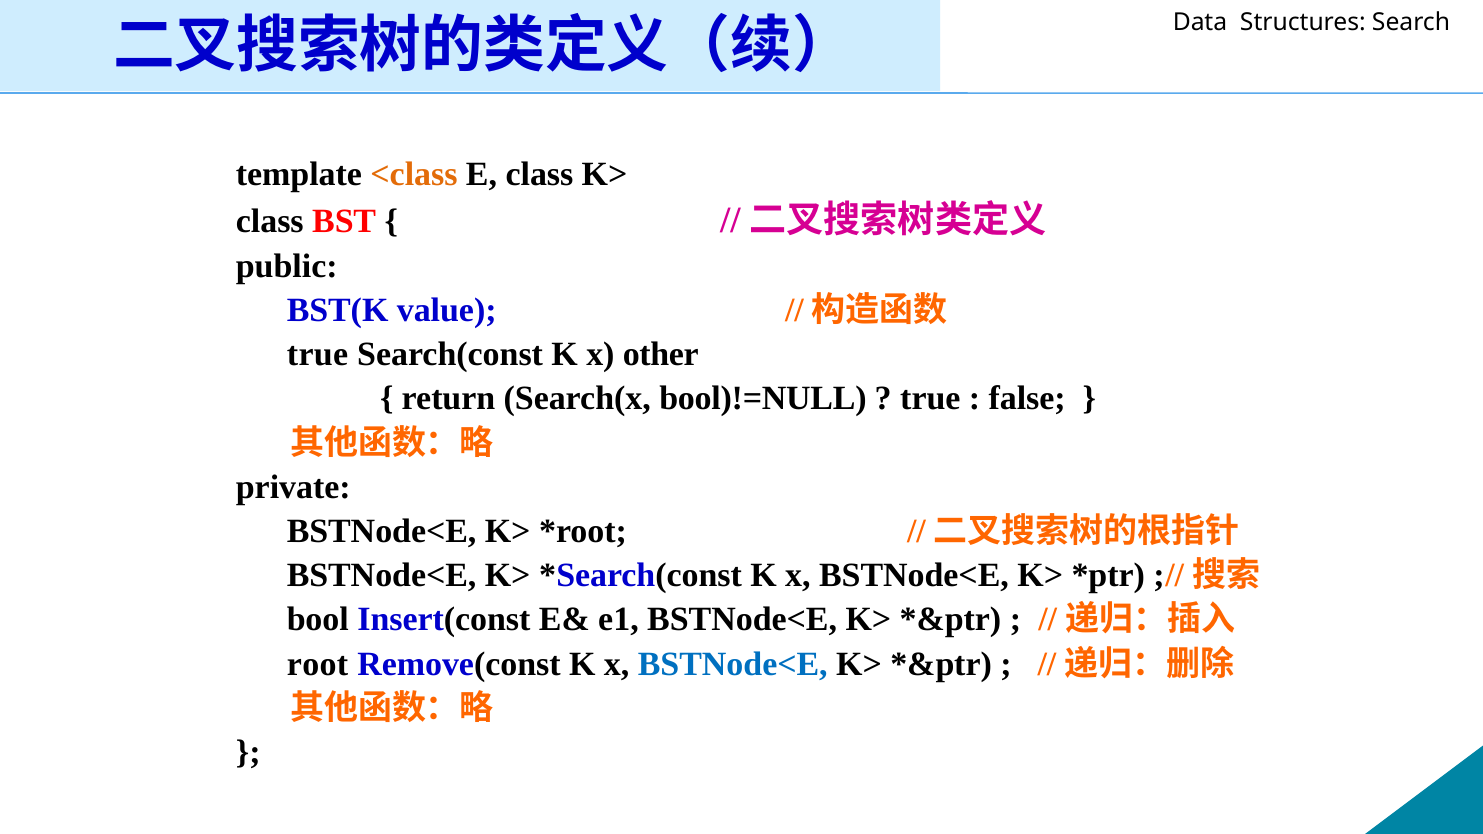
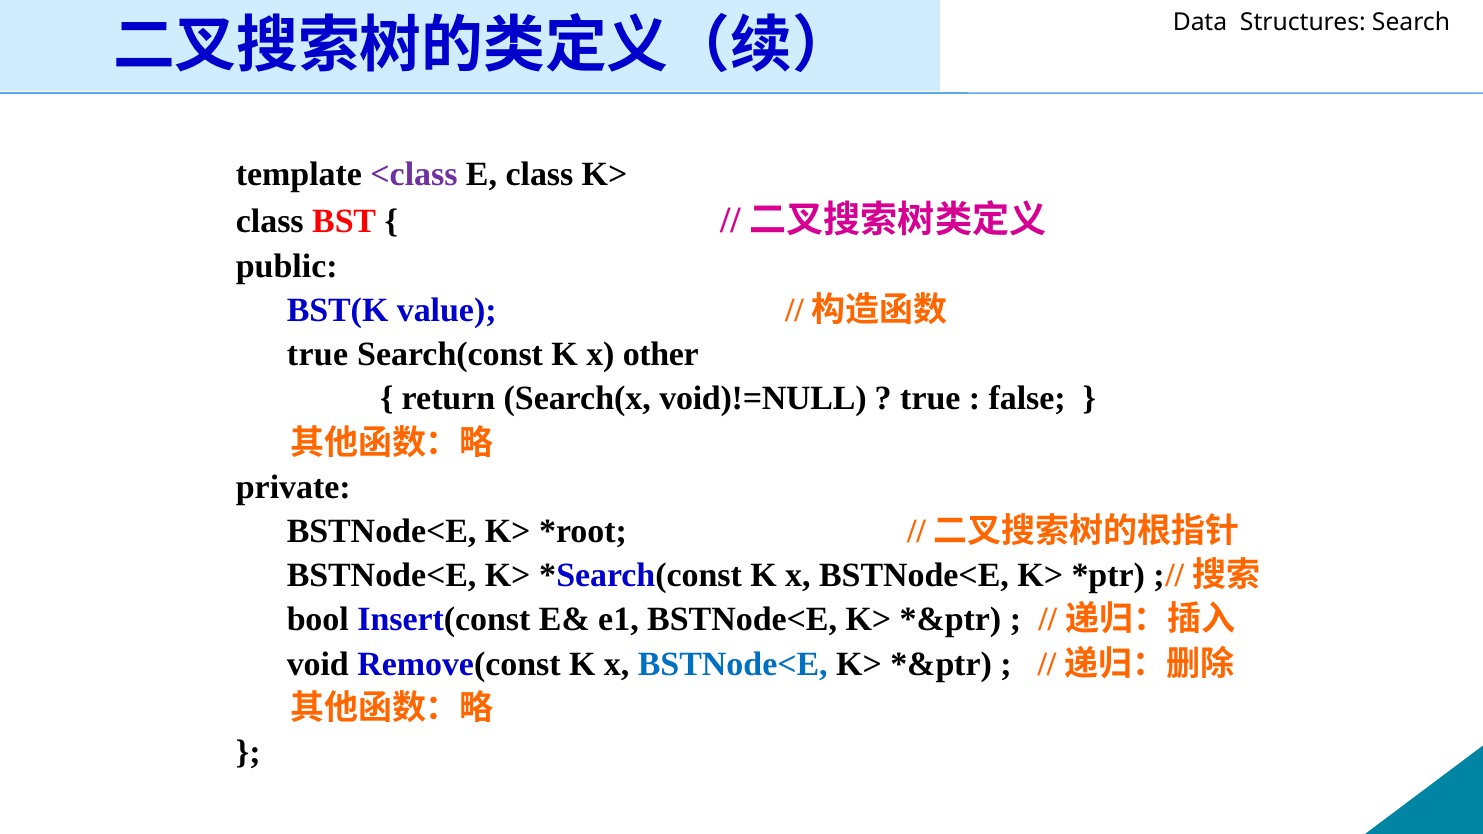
<class colour: orange -> purple
bool)!=NULL: bool)!=NULL -> void)!=NULL
root: root -> void
